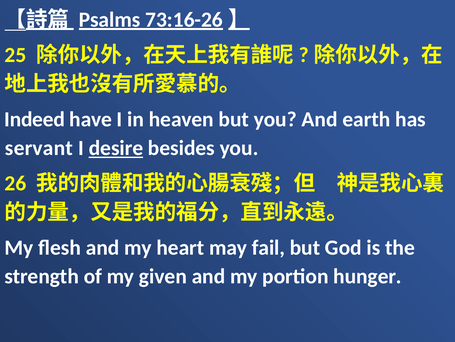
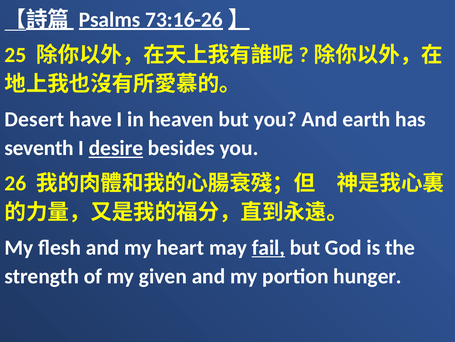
Indeed: Indeed -> Desert
servant: servant -> seventh
fail underline: none -> present
